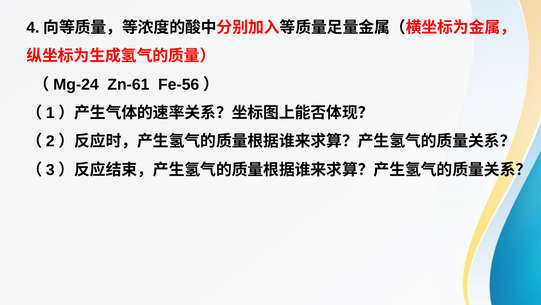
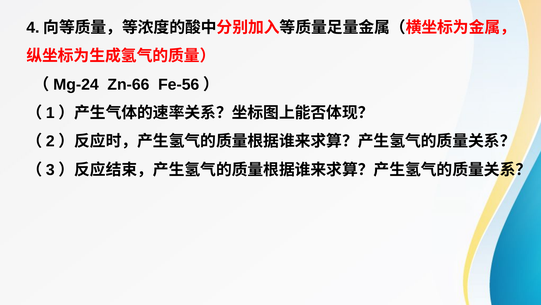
Zn-61: Zn-61 -> Zn-66
